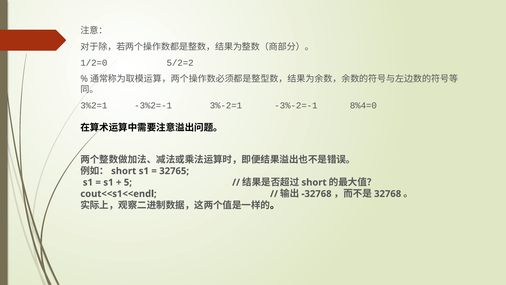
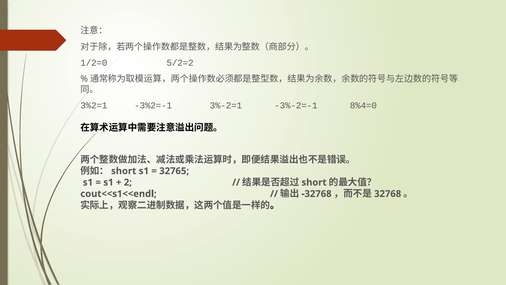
5: 5 -> 2
